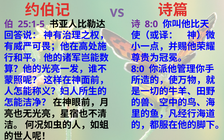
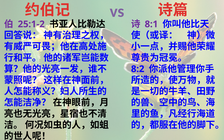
25:1-5: 25:1-5 -> 25:1-2
8:0 at (151, 24): 8:0 -> 8:1
8:0 at (138, 69): 8:0 -> 8:2
